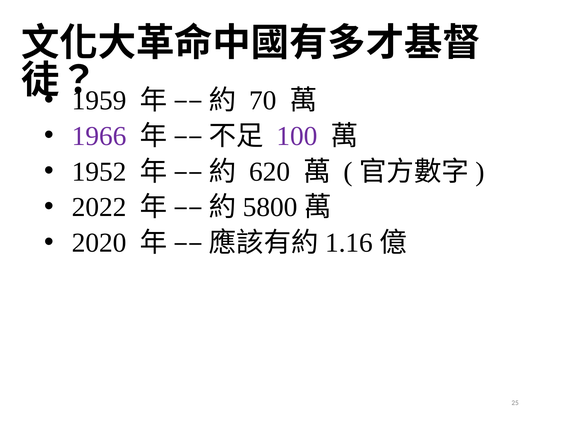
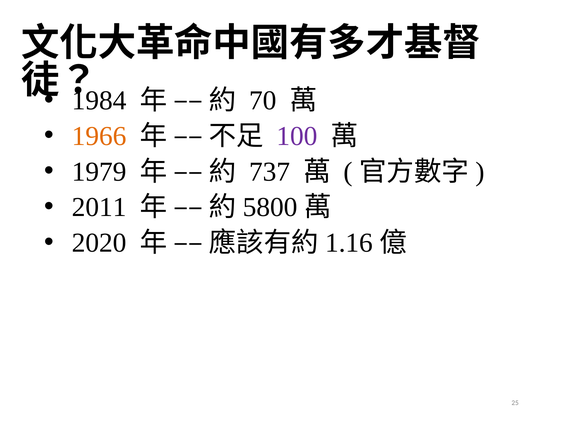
1959: 1959 -> 1984
1966 colour: purple -> orange
1952: 1952 -> 1979
620: 620 -> 737
2022: 2022 -> 2011
